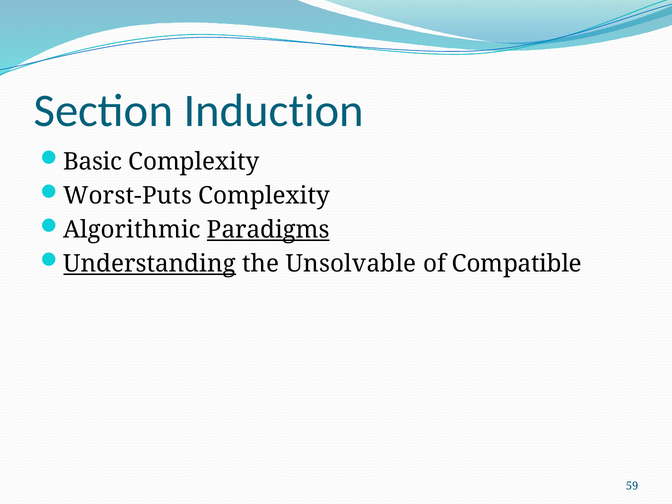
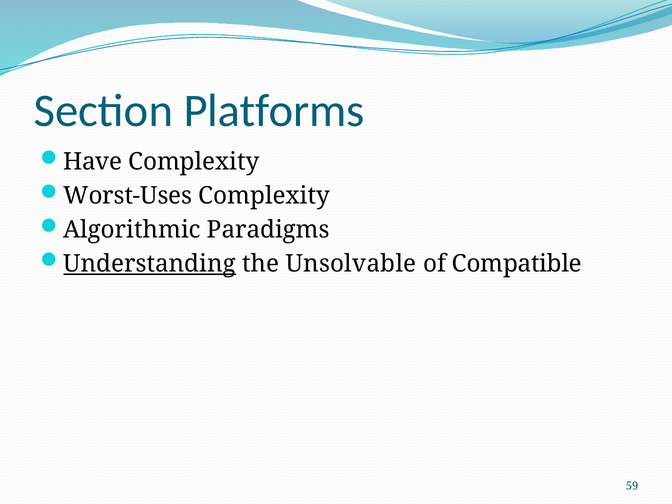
Induction: Induction -> Platforms
Basic: Basic -> Have
Worst-Puts: Worst-Puts -> Worst-Uses
Paradigms underline: present -> none
